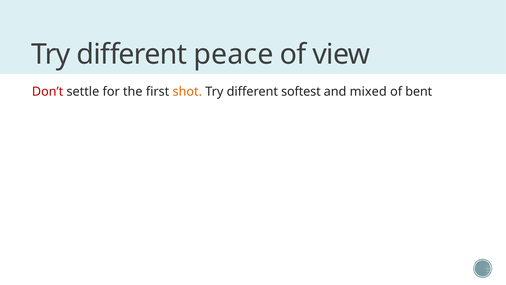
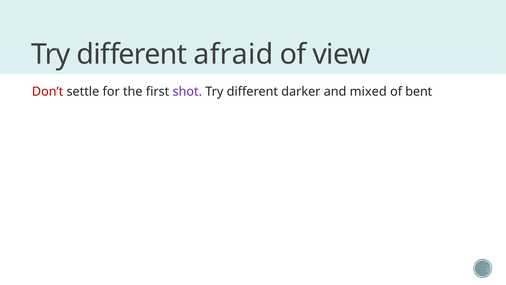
peace: peace -> afraid
shot colour: orange -> purple
softest: softest -> darker
